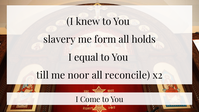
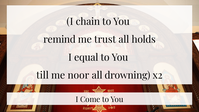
knew: knew -> chain
slavery: slavery -> remind
form: form -> trust
reconcile: reconcile -> drowning
